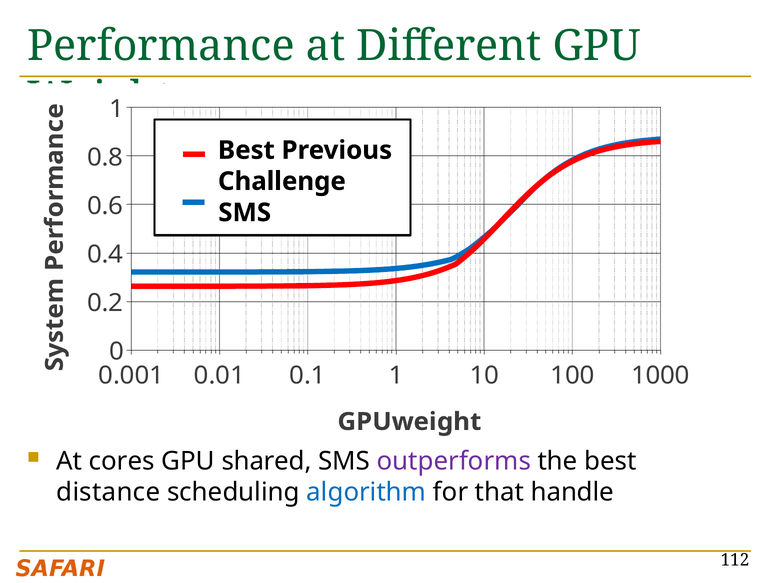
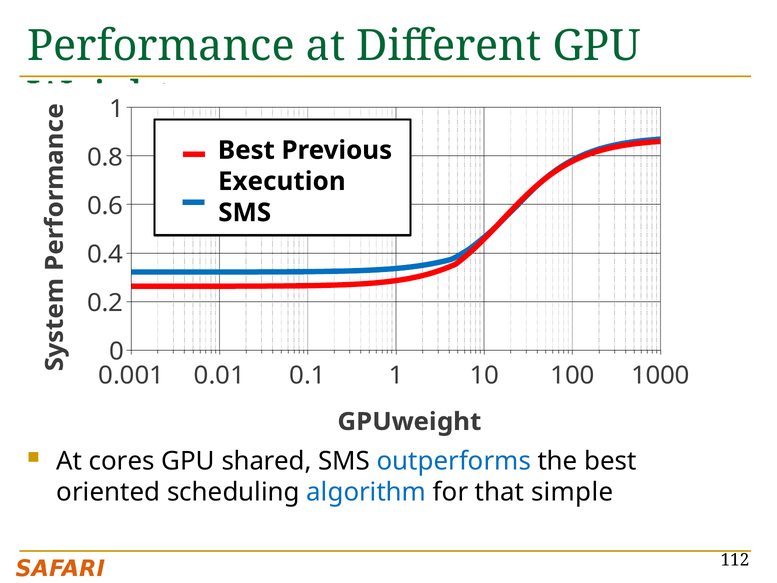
Challenge: Challenge -> Execution
outperforms colour: purple -> blue
distance: distance -> oriented
handle: handle -> simple
